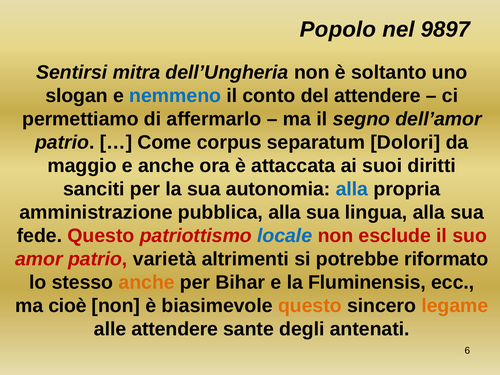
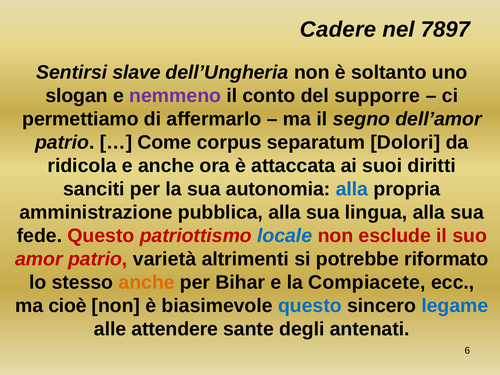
Popolo: Popolo -> Cadere
9897: 9897 -> 7897
mitra: mitra -> slave
nemmeno colour: blue -> purple
del attendere: attendere -> supporre
maggio: maggio -> ridicola
Fluminensis: Fluminensis -> Compiacete
questo at (310, 306) colour: orange -> blue
legame colour: orange -> blue
